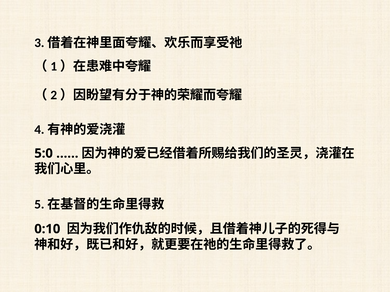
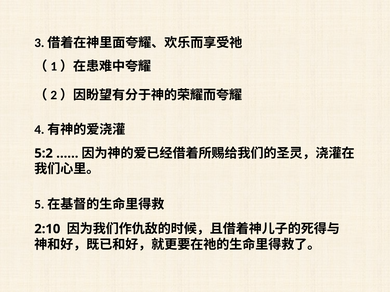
5:0: 5:0 -> 5:2
0:10: 0:10 -> 2:10
